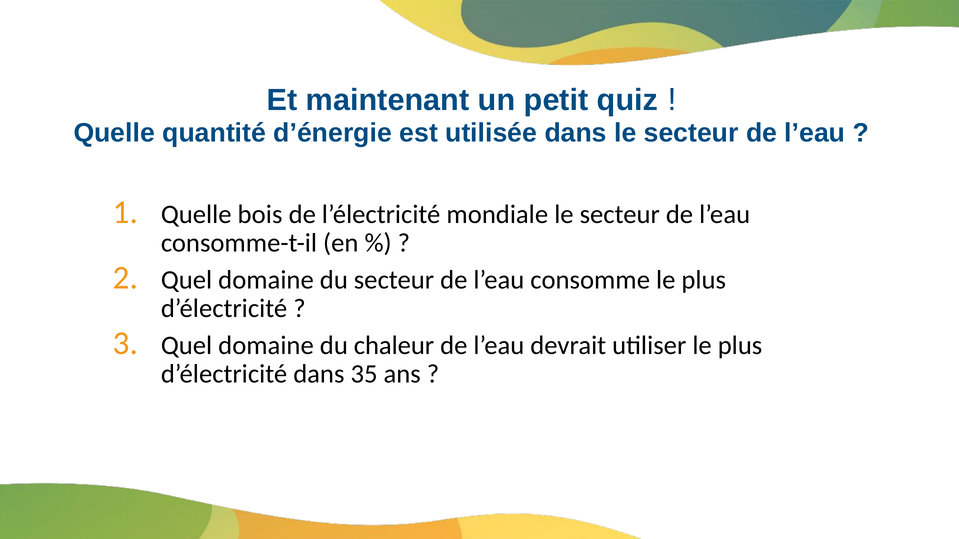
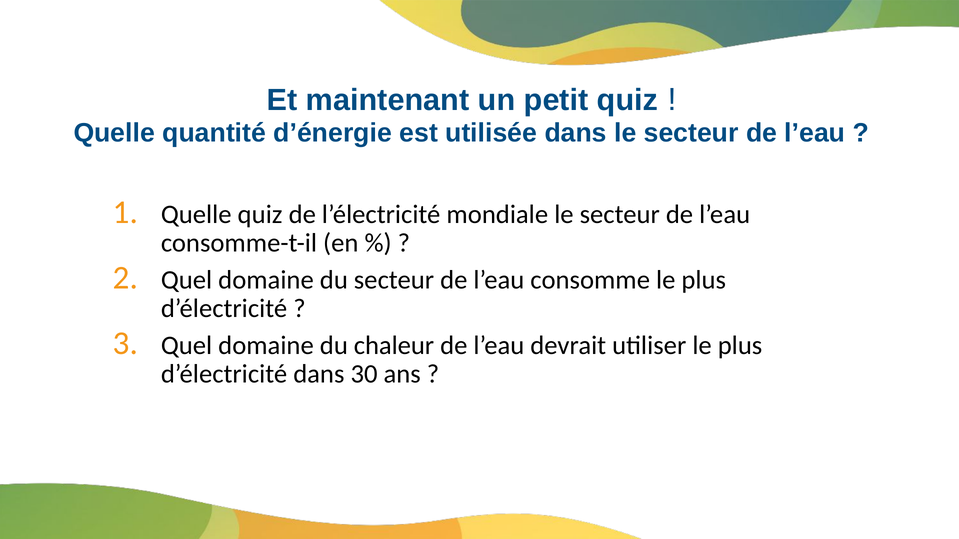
Quelle bois: bois -> quiz
35: 35 -> 30
